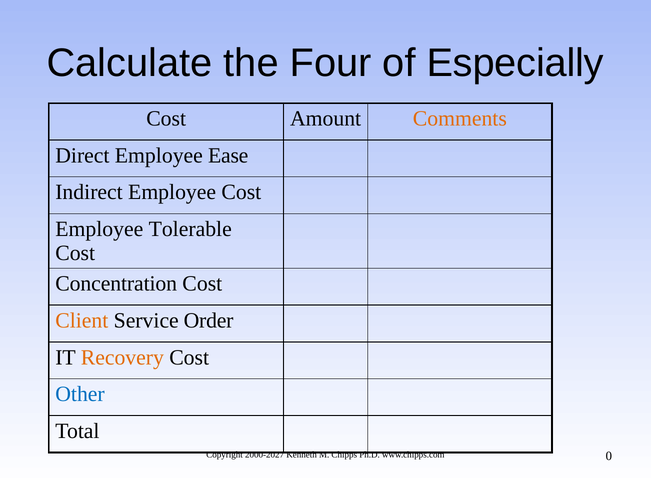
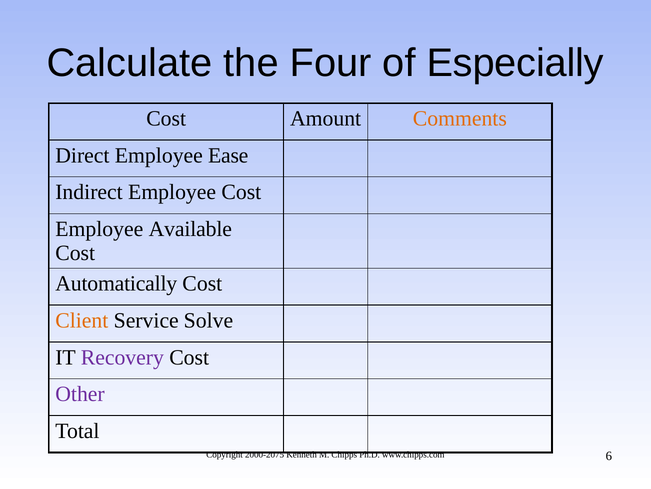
Tolerable: Tolerable -> Available
Concentration: Concentration -> Automatically
Order: Order -> Solve
Recovery colour: orange -> purple
Other colour: blue -> purple
2000-2027: 2000-2027 -> 2000-2075
0: 0 -> 6
